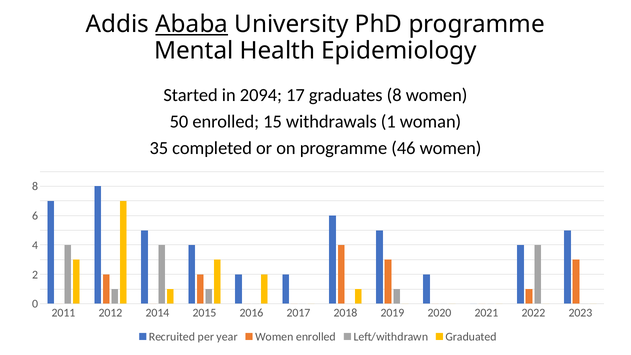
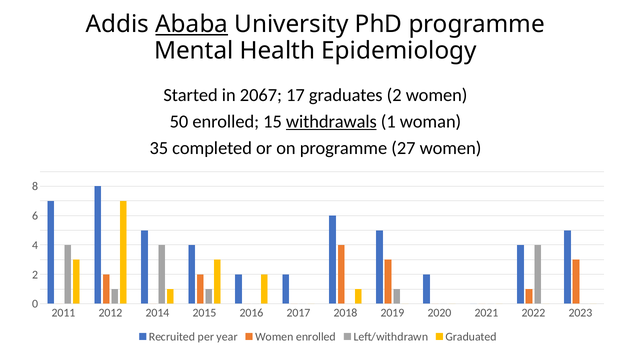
2094: 2094 -> 2067
graduates 8: 8 -> 2
withdrawals underline: none -> present
46: 46 -> 27
